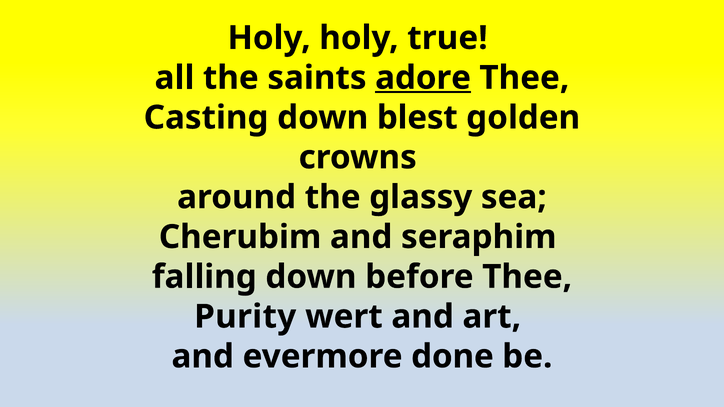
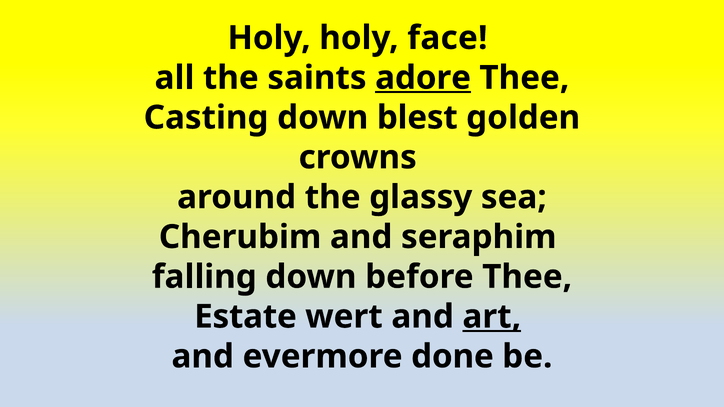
true: true -> face
Purity: Purity -> Estate
art underline: none -> present
